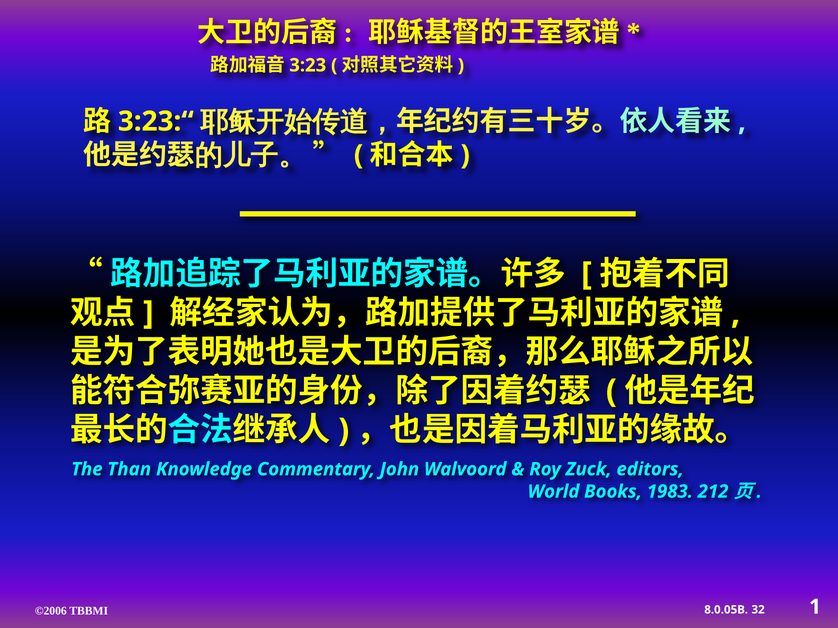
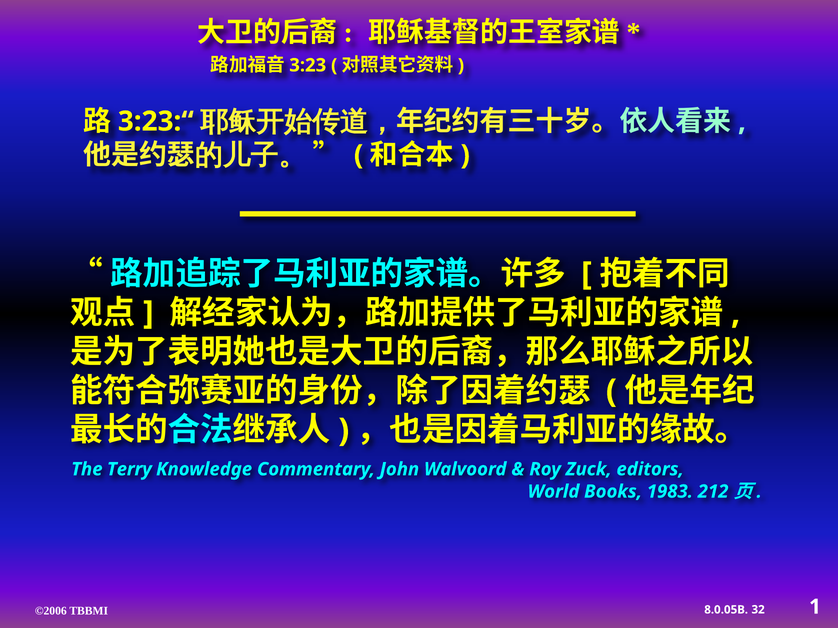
Than: Than -> Terry
